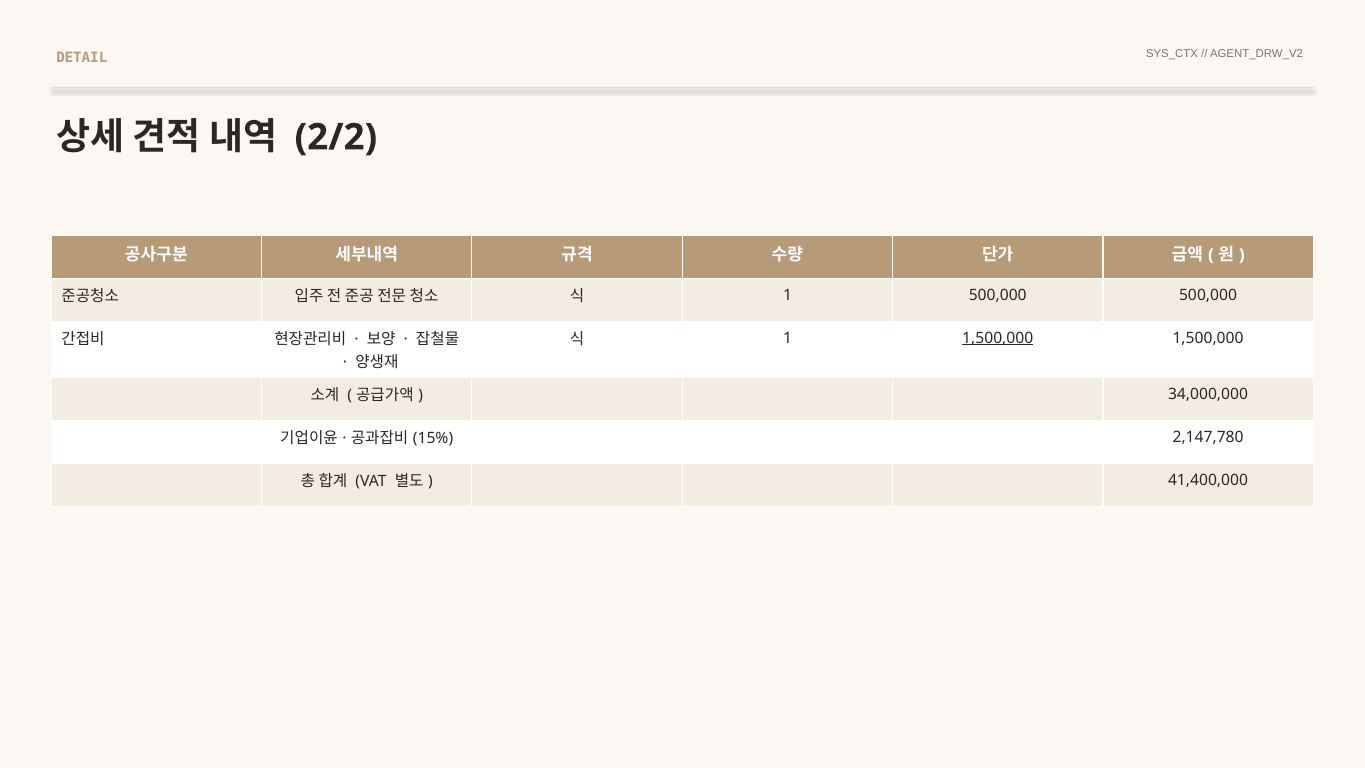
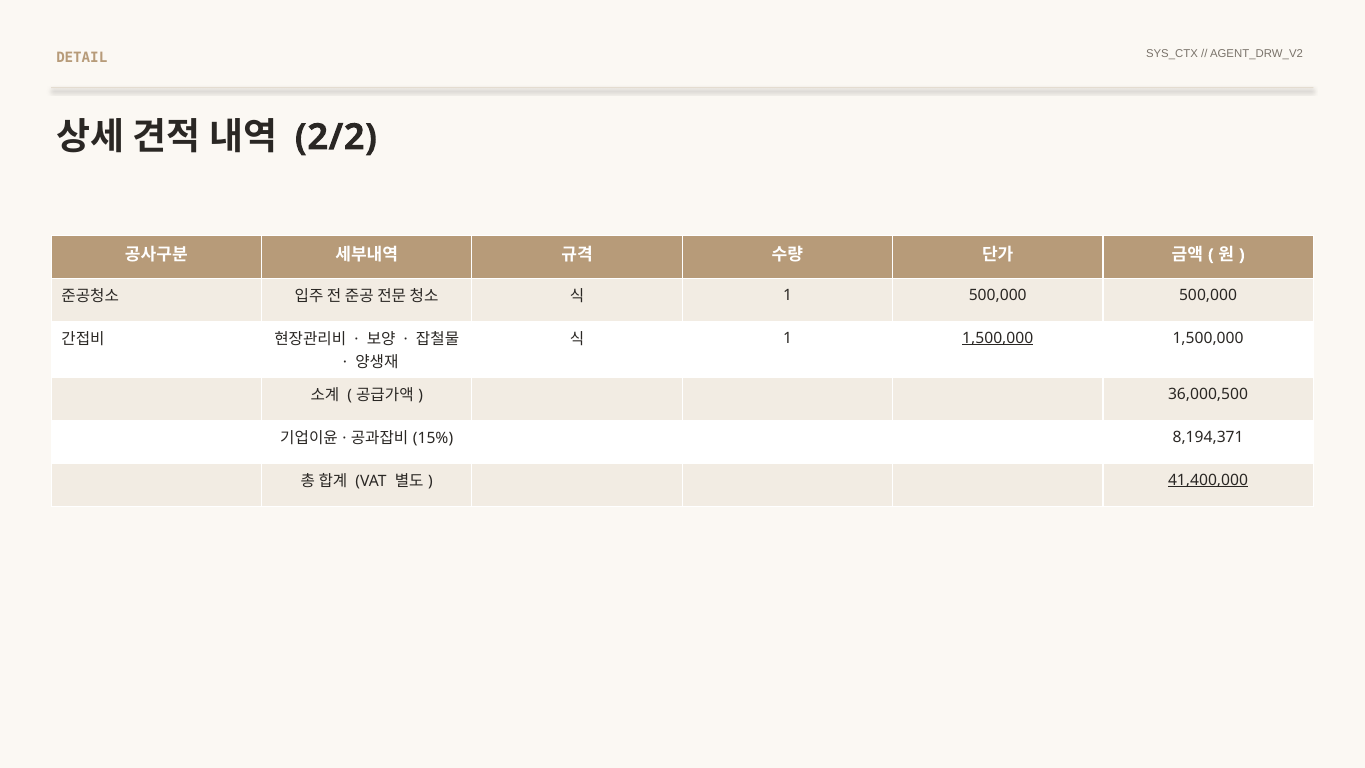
34,000,000: 34,000,000 -> 36,000,500
2,147,780: 2,147,780 -> 8,194,371
41,400,000 underline: none -> present
